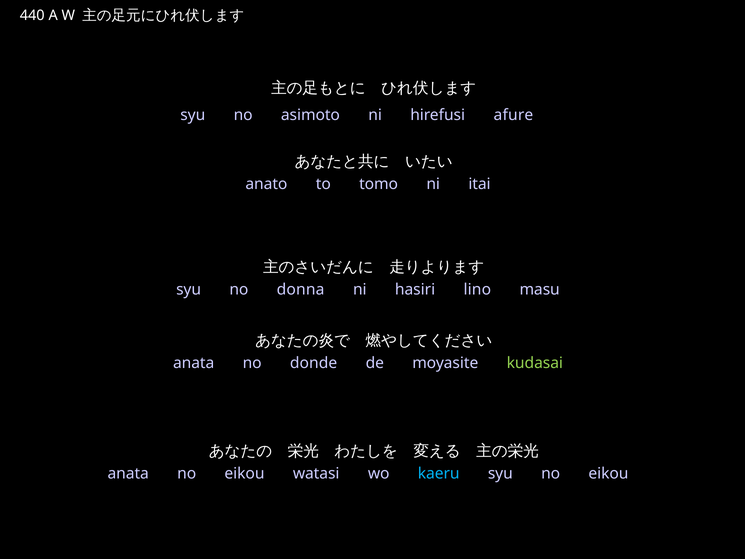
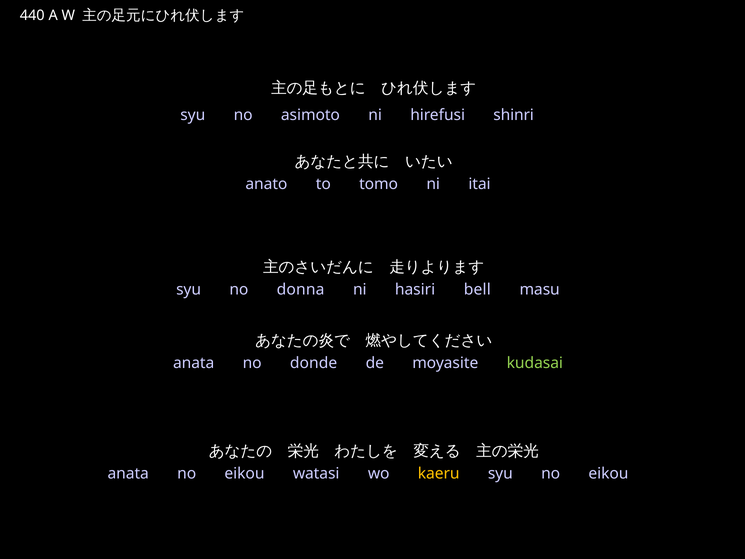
afure: afure -> shinri
lino: lino -> bell
kaeru colour: light blue -> yellow
